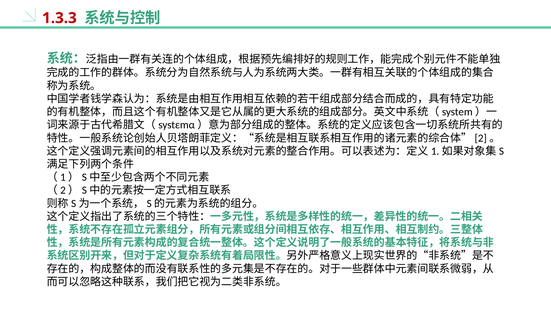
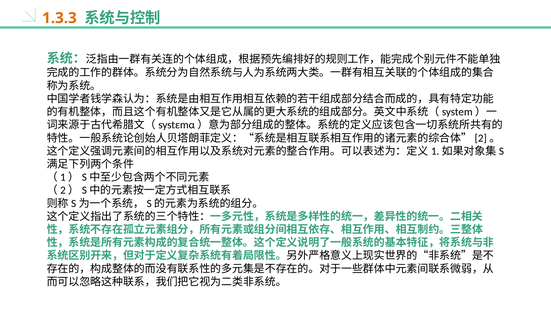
1.3.3 colour: red -> orange
